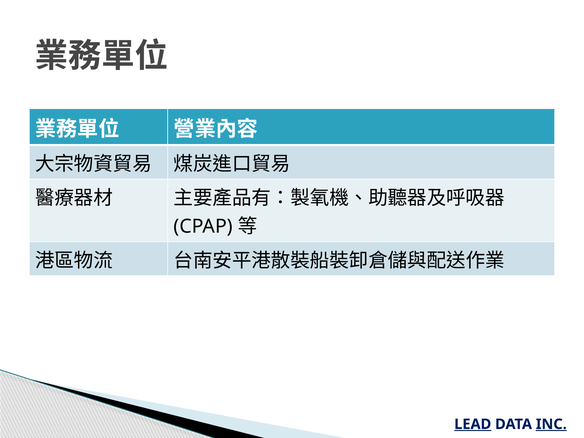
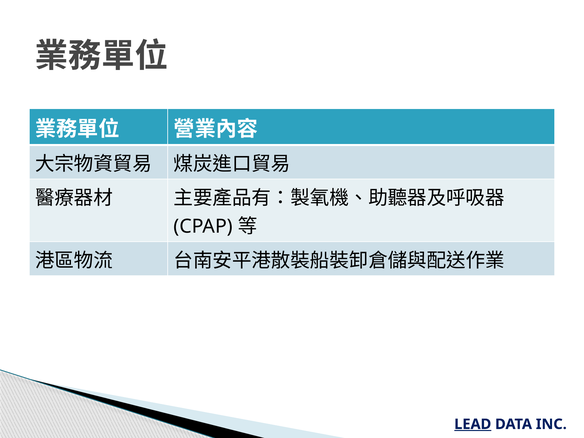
INC underline: present -> none
